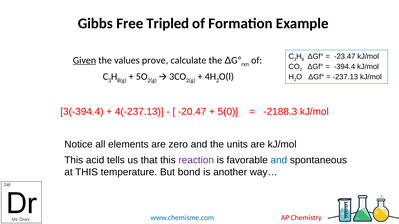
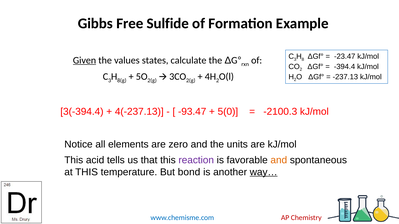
Tripled: Tripled -> Sulfide
prove: prove -> states
-20.47: -20.47 -> -93.47
-2188.3: -2188.3 -> -2100.3
and at (279, 160) colour: blue -> orange
way… underline: none -> present
